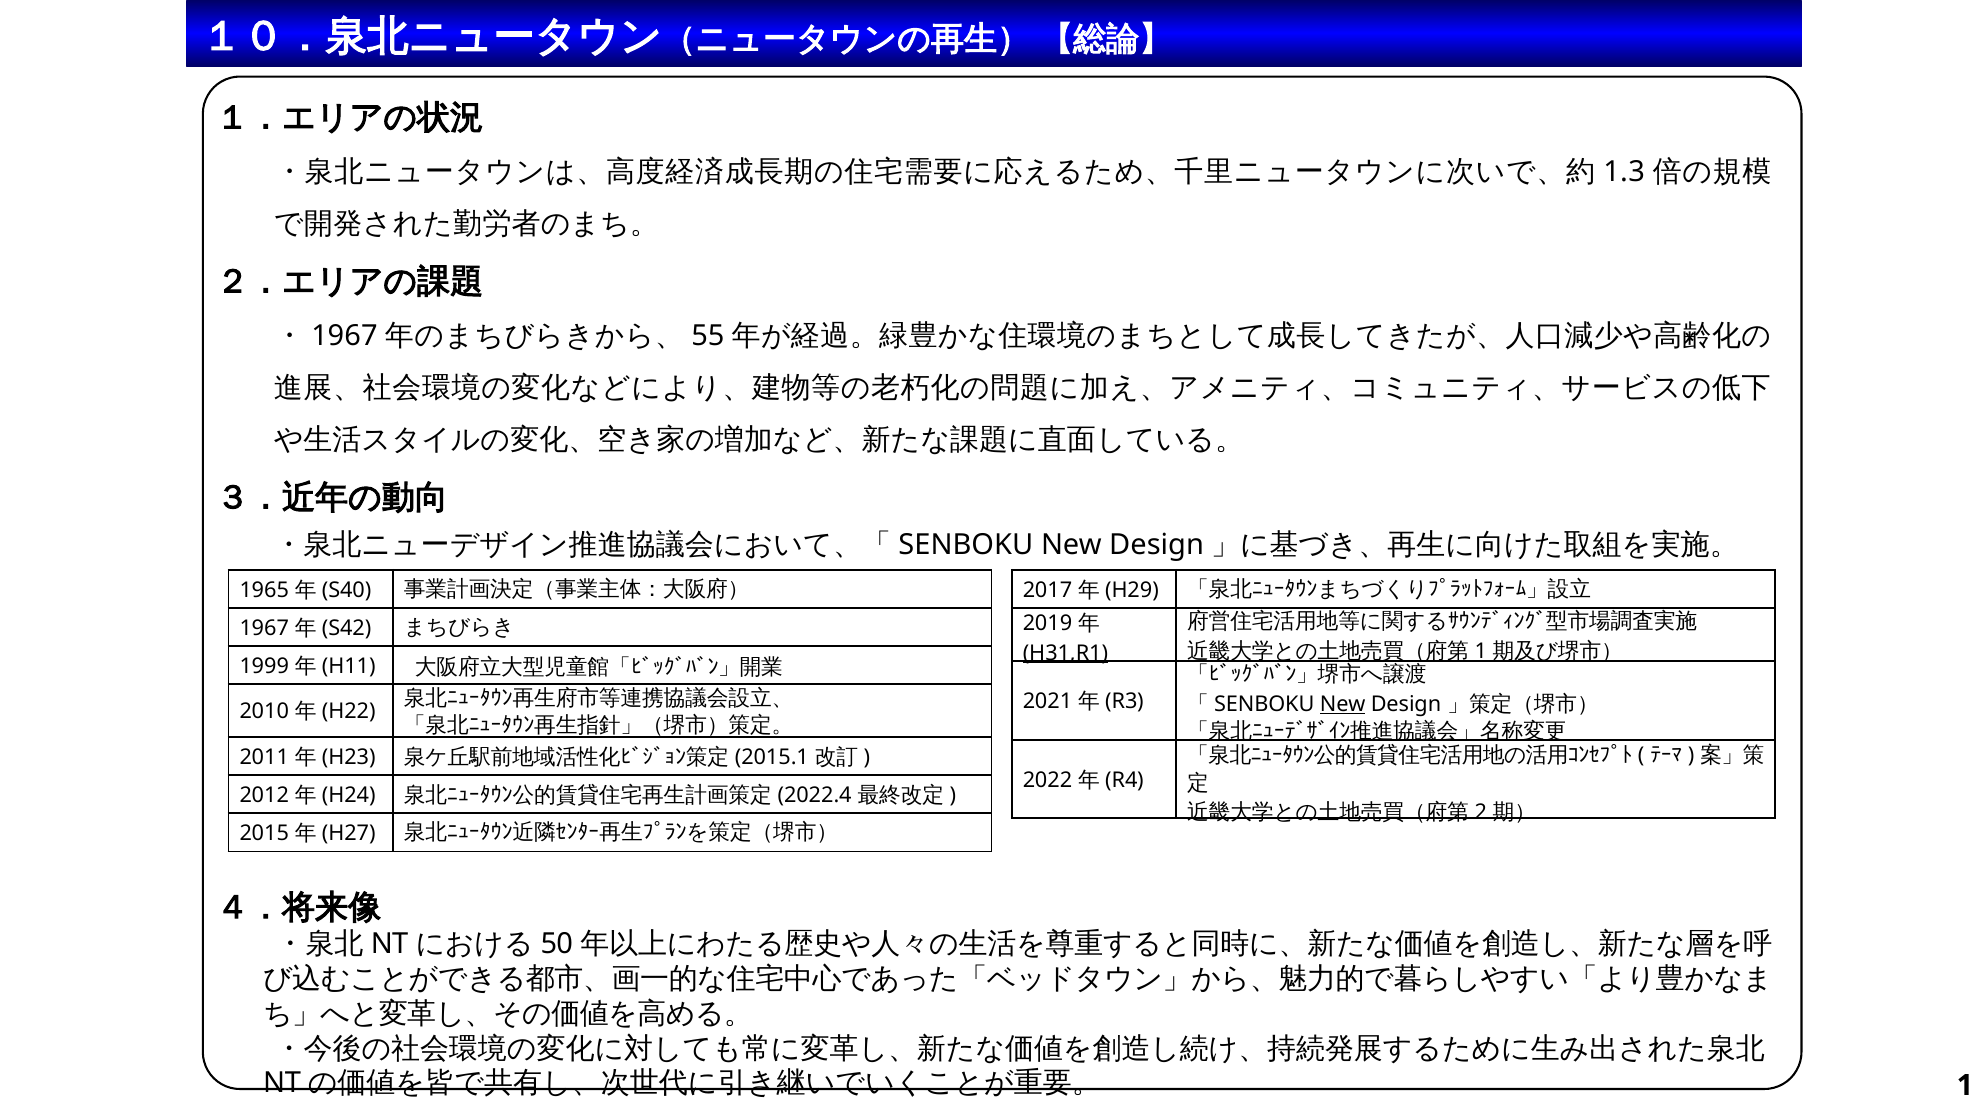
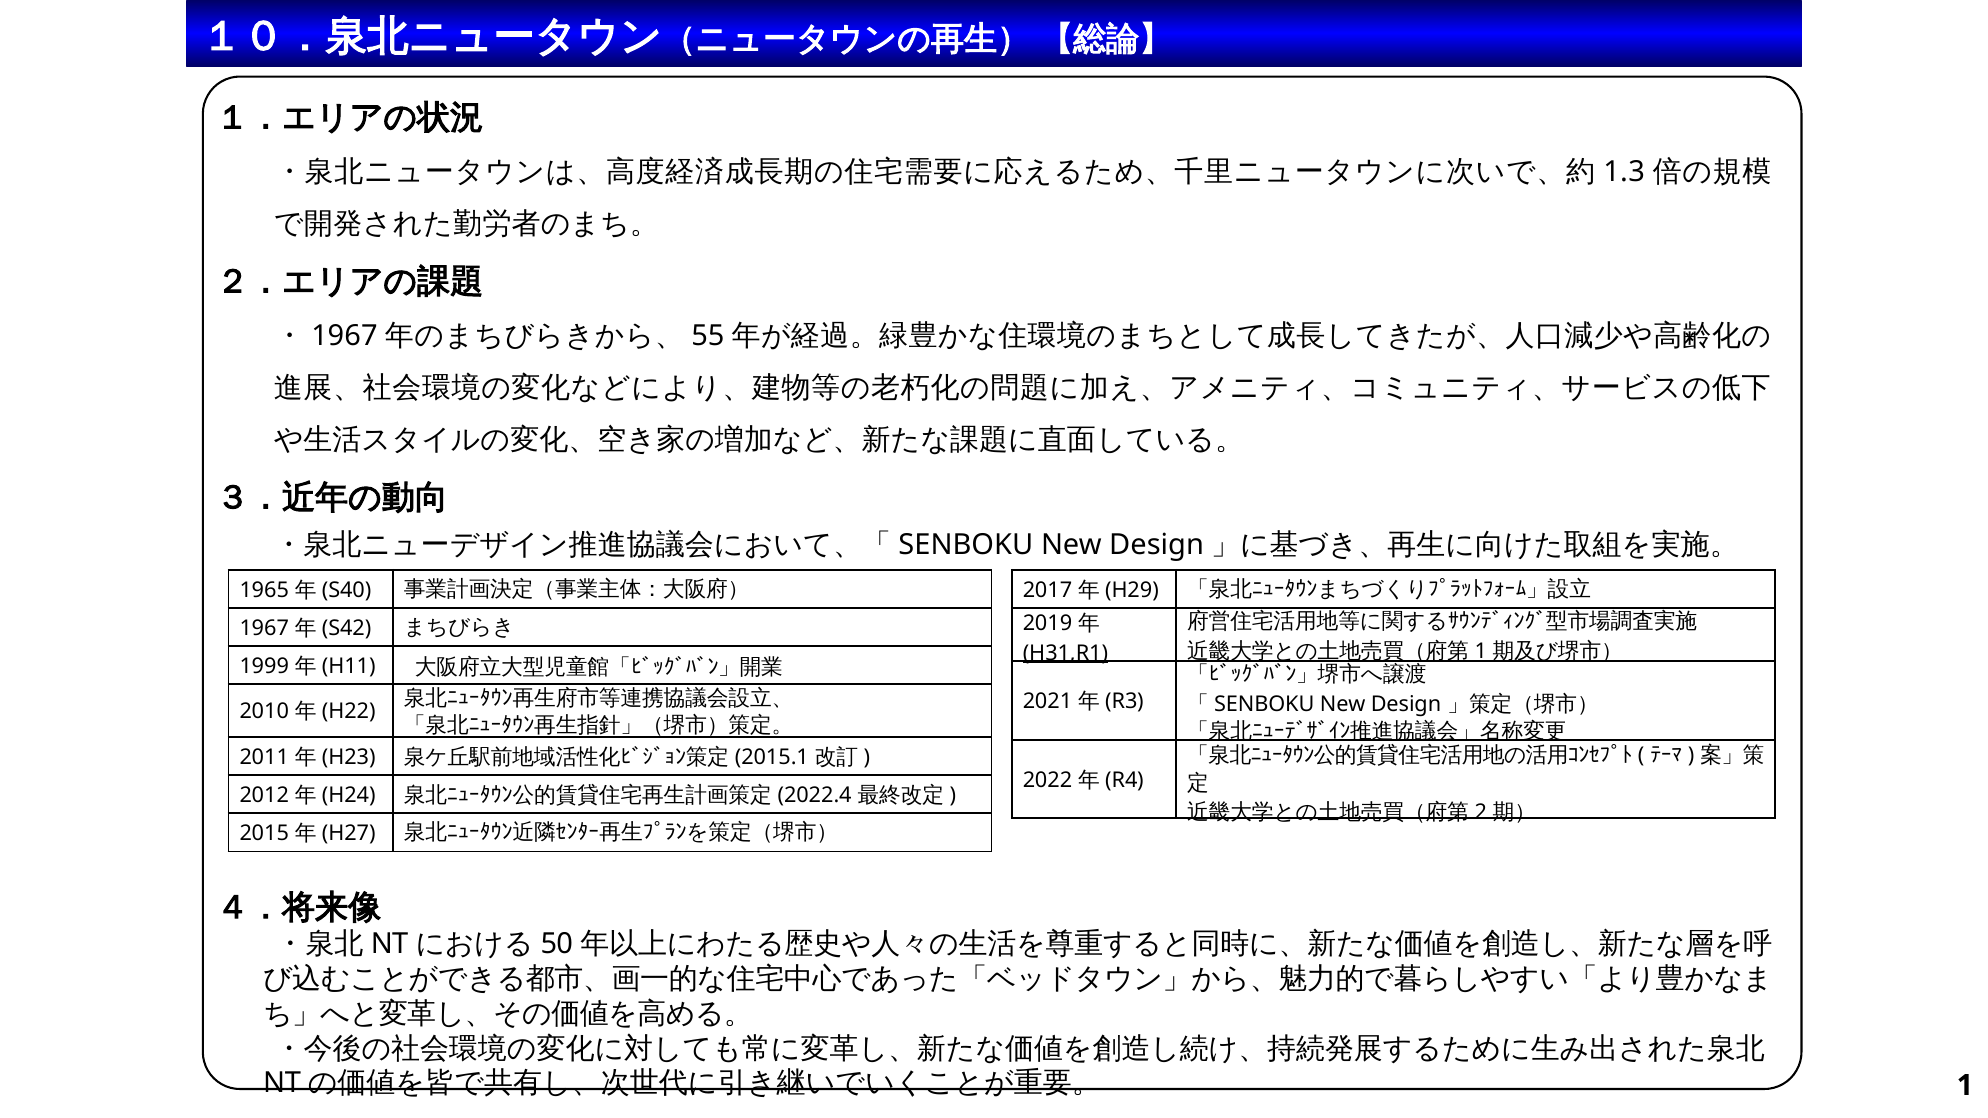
New at (1343, 704) underline: present -> none
